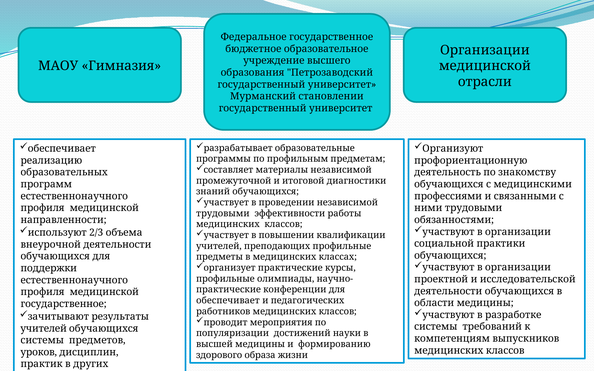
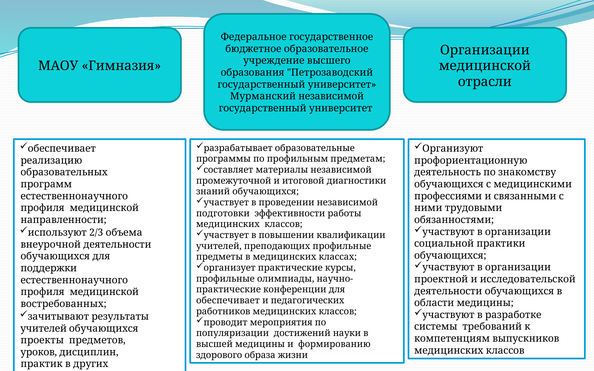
Мурманский становлении: становлении -> независимой
трудовыми at (223, 214): трудовыми -> подготовки
государственное at (64, 304): государственное -> востребованных
системы at (42, 341): системы -> проекты
